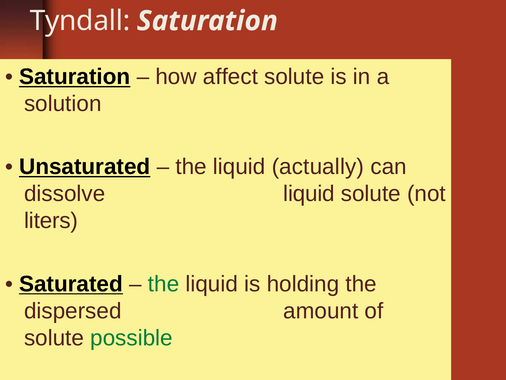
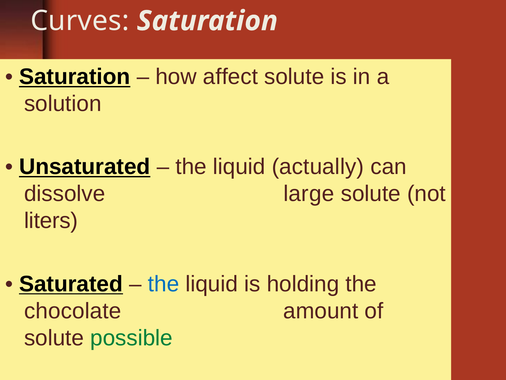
Tyndall: Tyndall -> Curves
dissolve liquid: liquid -> large
the at (164, 284) colour: green -> blue
dispersed: dispersed -> chocolate
